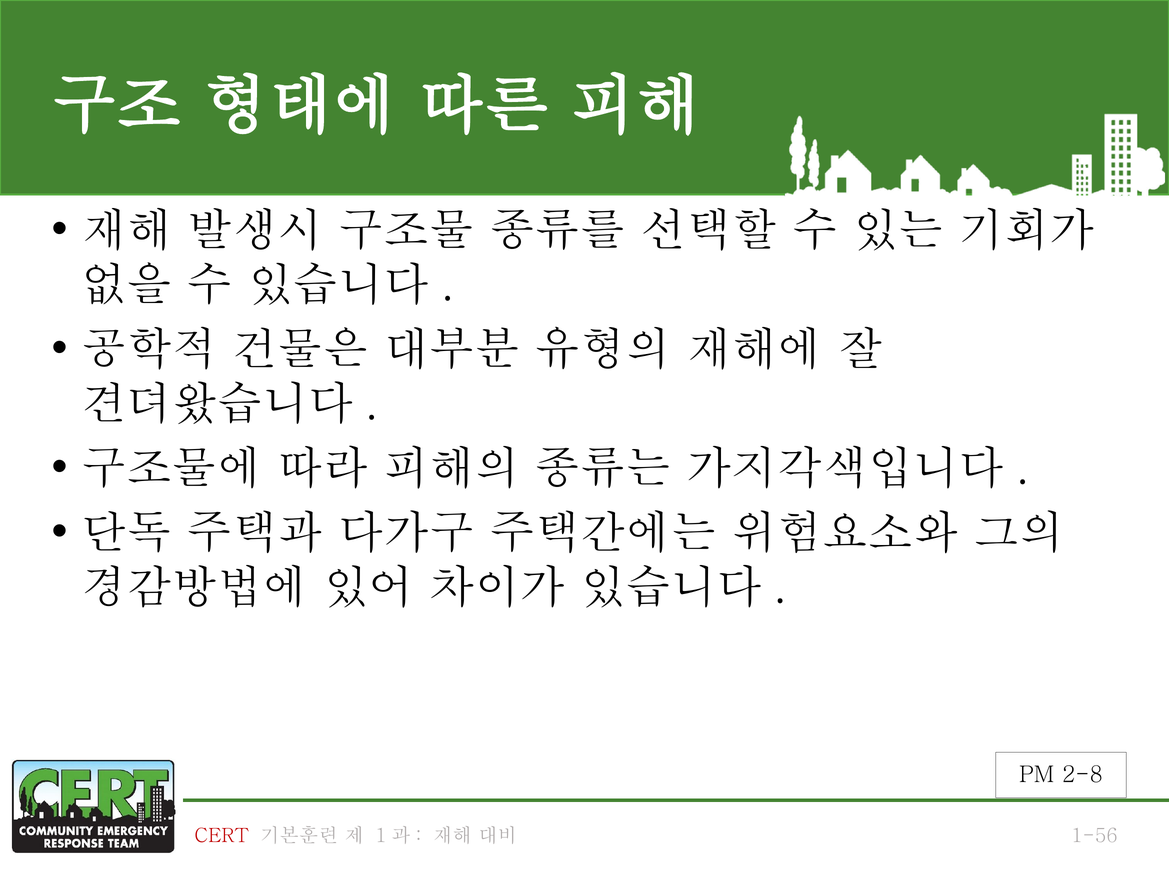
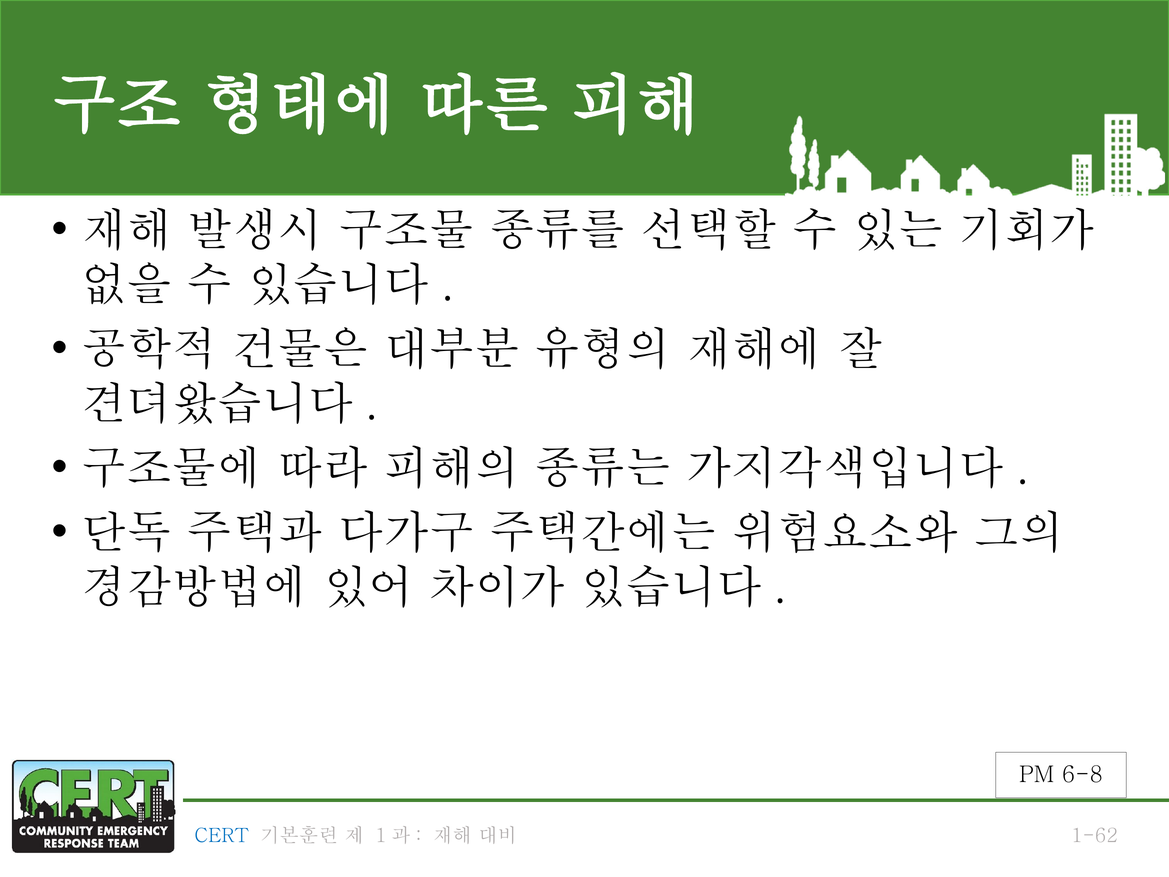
2-8: 2-8 -> 6-8
CERT colour: red -> blue
1-56: 1-56 -> 1-62
